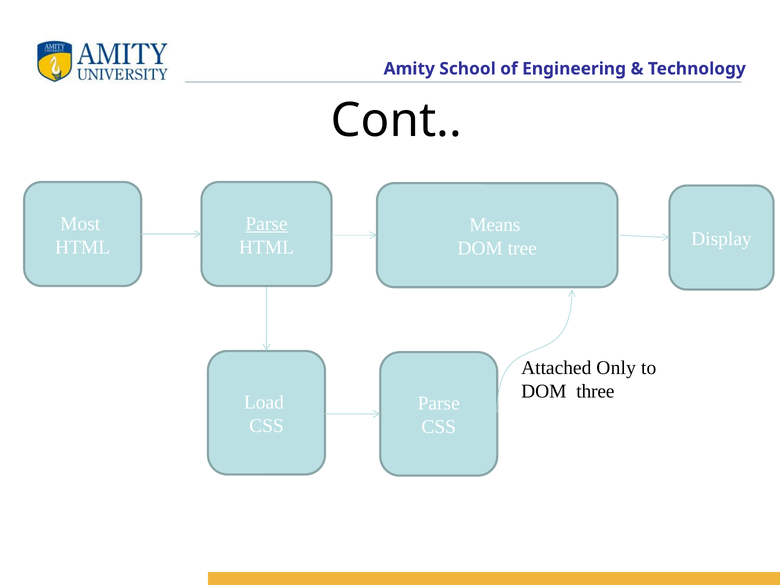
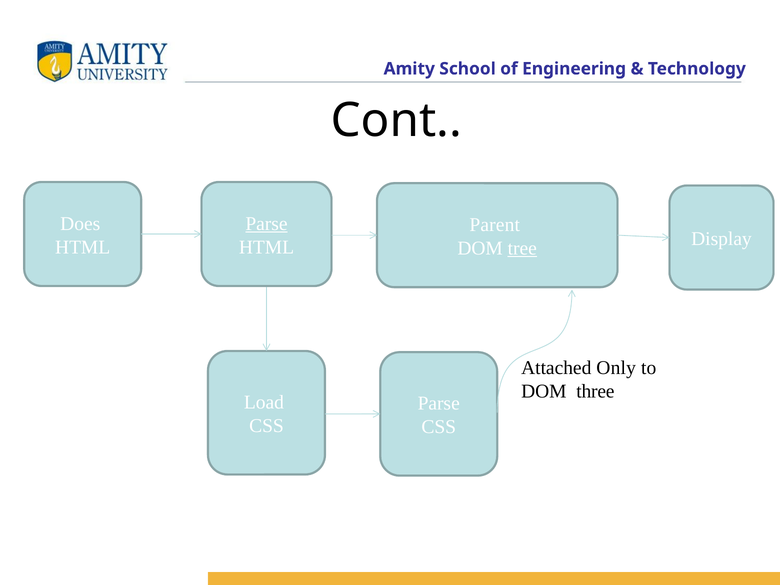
Most: Most -> Does
Means: Means -> Parent
tree underline: none -> present
